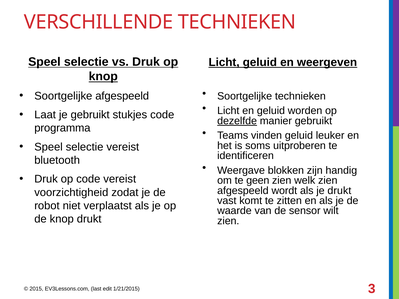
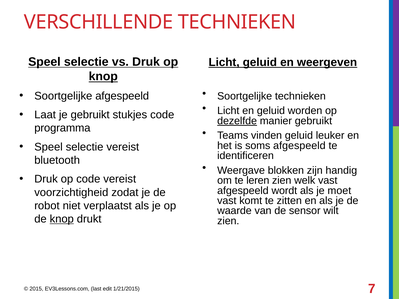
soms uitproberen: uitproberen -> afgespeeld
geen: geen -> leren
welk zien: zien -> vast
je drukt: drukt -> moet
knop at (62, 219) underline: none -> present
3: 3 -> 7
